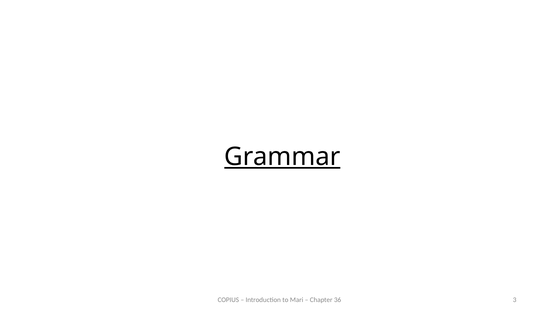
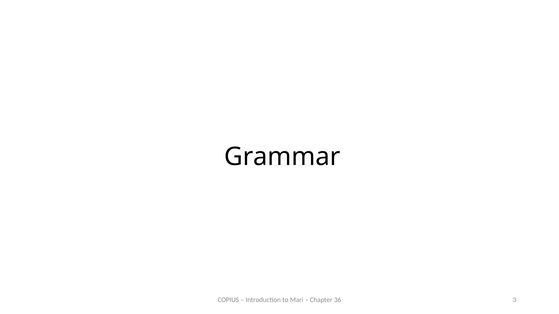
Grammar underline: present -> none
